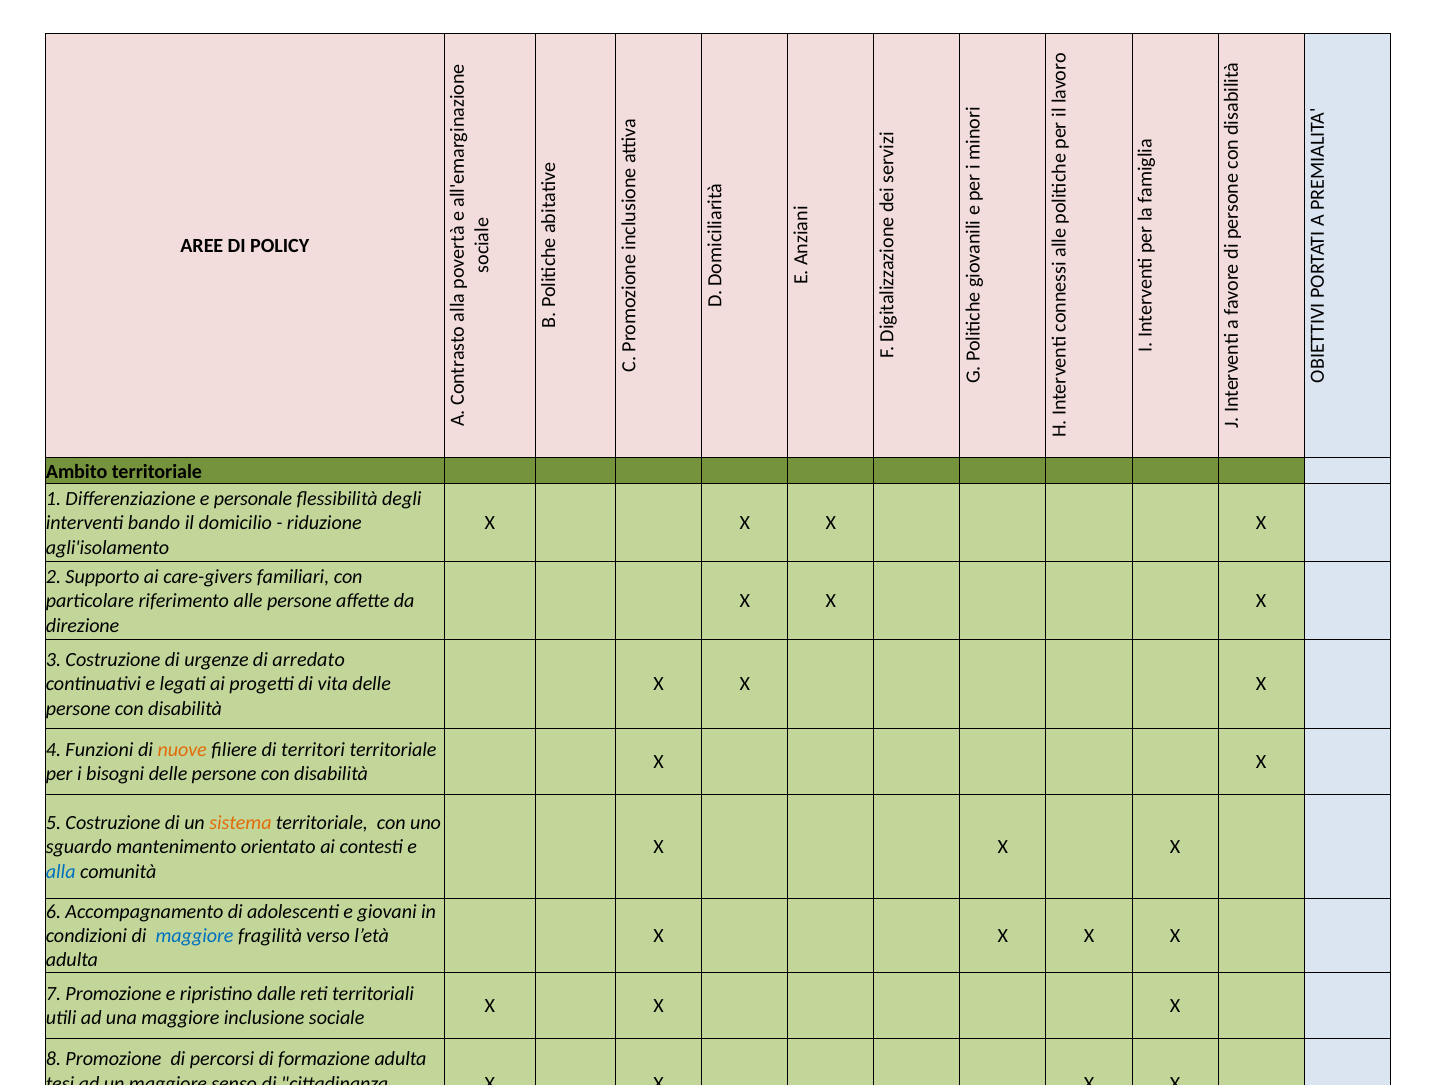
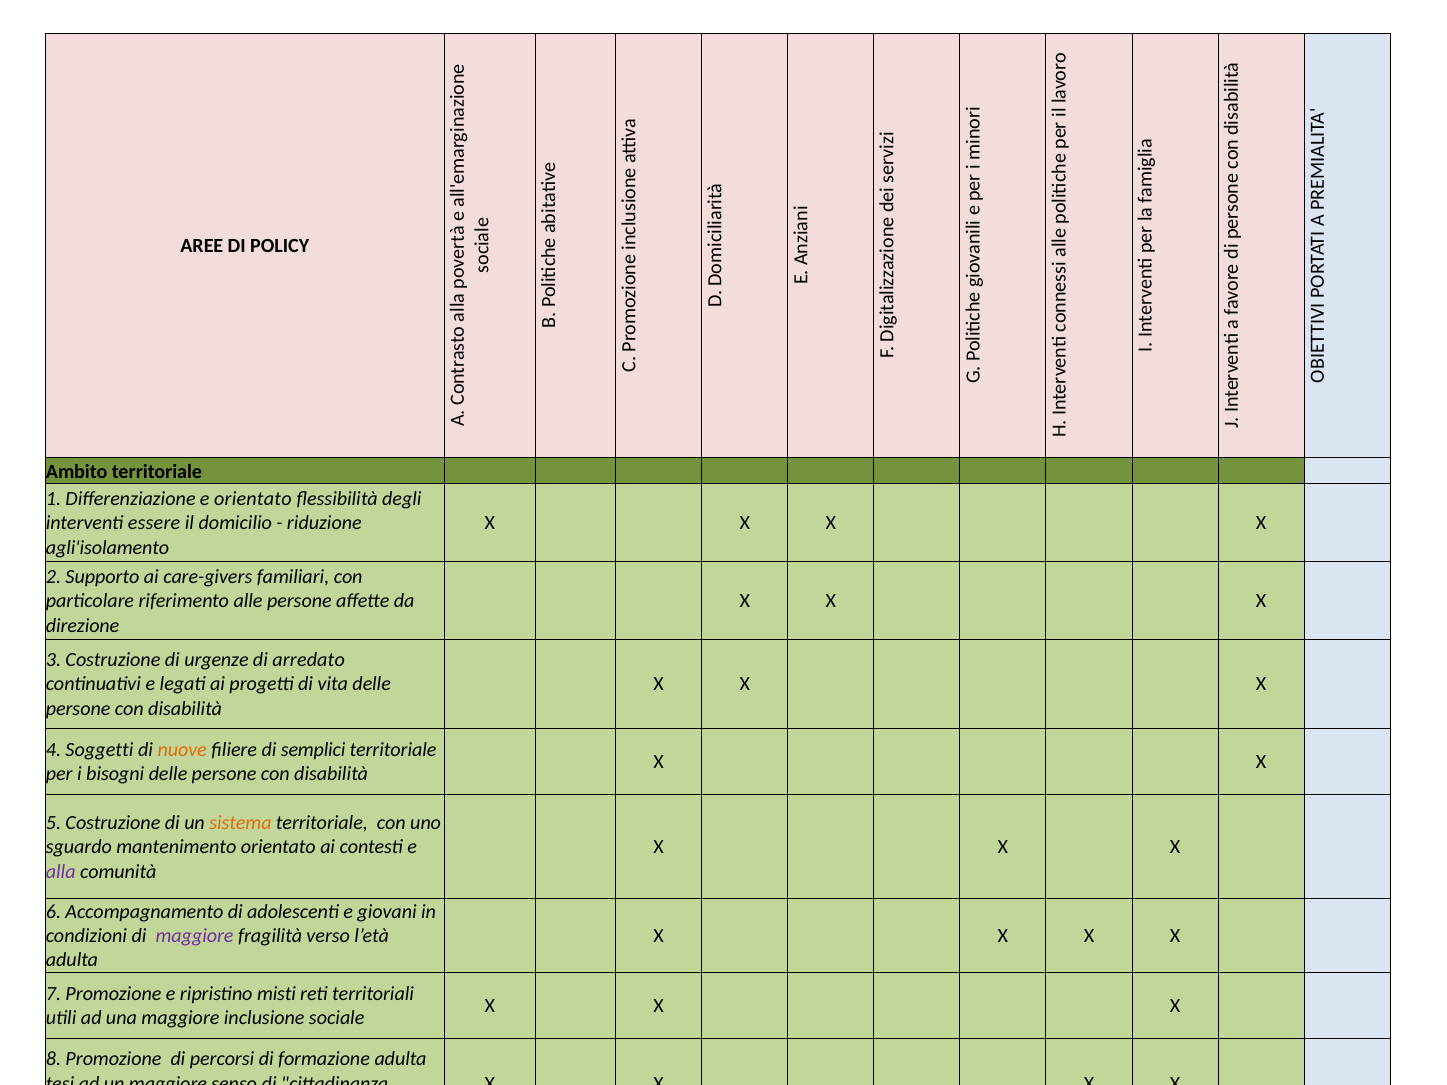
e personale: personale -> orientato
bando: bando -> essere
Funzioni: Funzioni -> Soggetti
territori: territori -> semplici
alla colour: blue -> purple
maggiore at (195, 936) colour: blue -> purple
dalle: dalle -> misti
